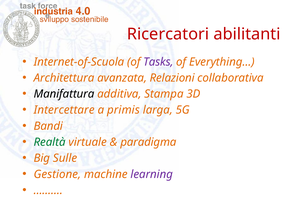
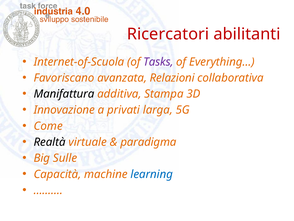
Architettura: Architettura -> Favoriscano
Intercettare: Intercettare -> Innovazione
primis: primis -> privati
Bandi: Bandi -> Come
Realtà colour: green -> black
Gestione: Gestione -> Capacità
learning colour: purple -> blue
